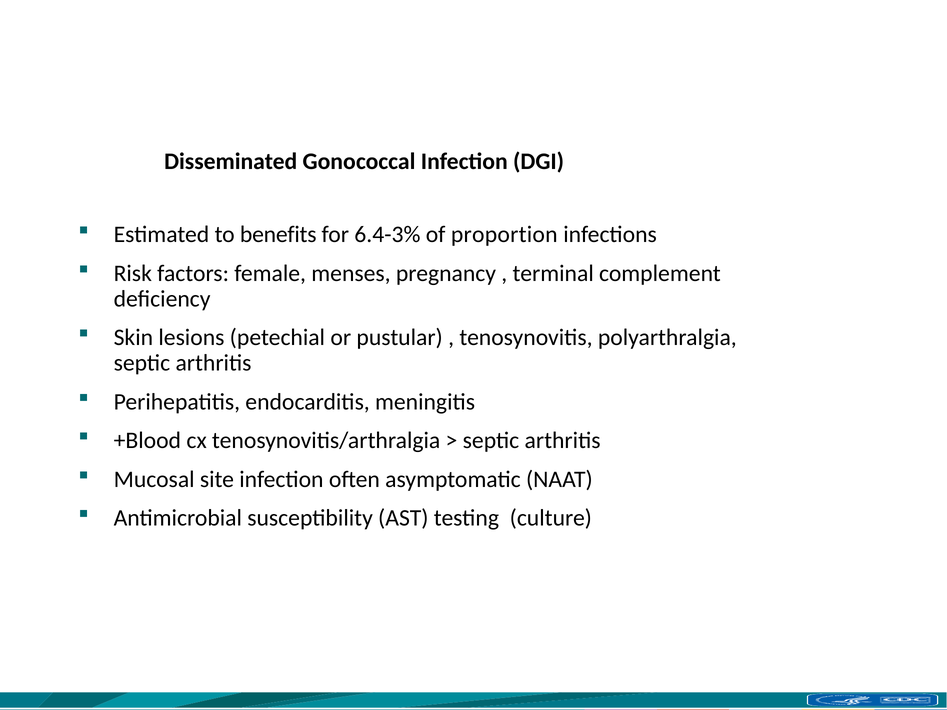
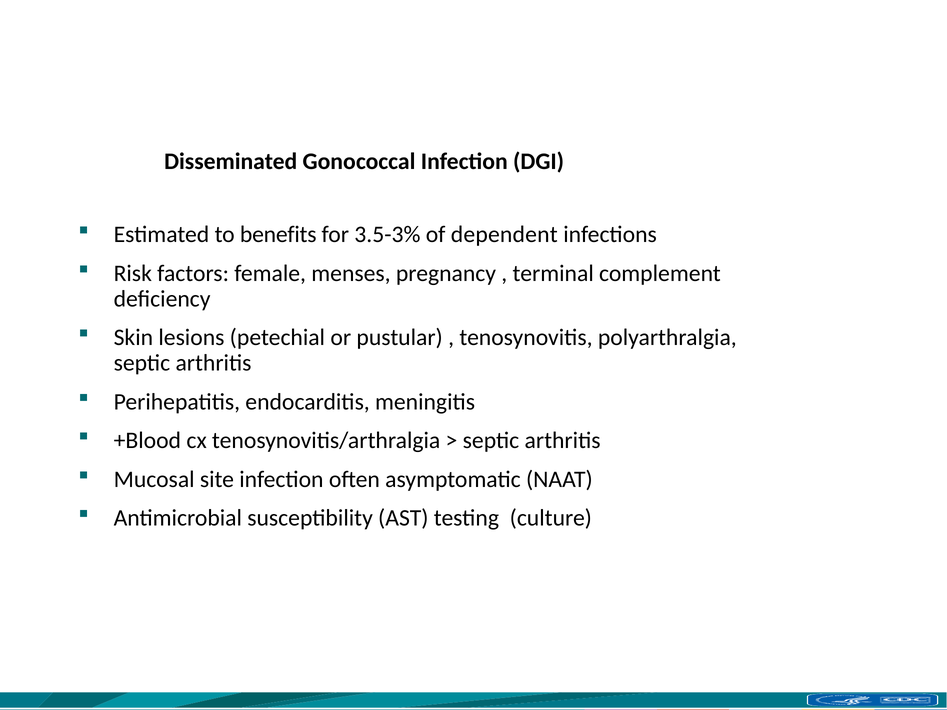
6.4-3%: 6.4-3% -> 3.5-3%
proportion: proportion -> dependent
